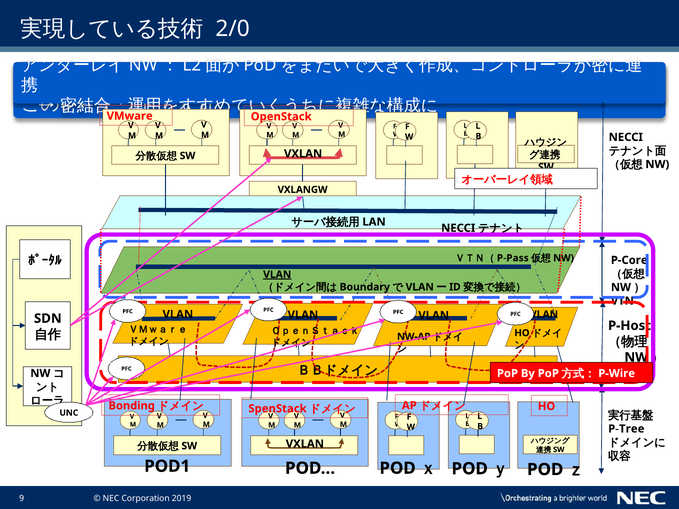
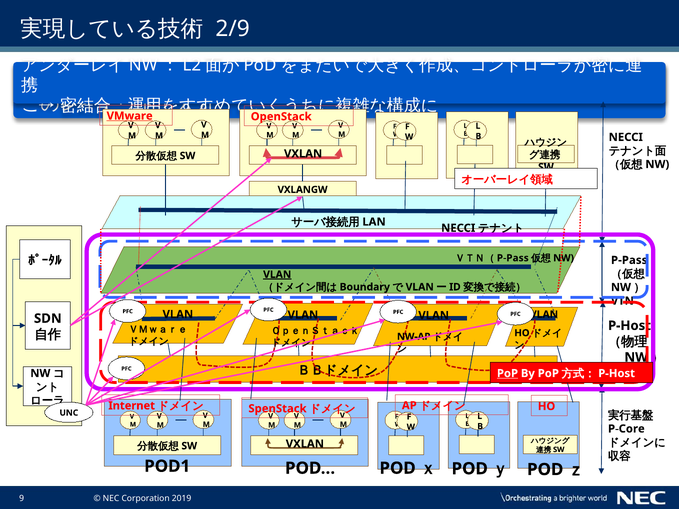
2/0: 2/0 -> 2/9
VMware underline: none -> present
P-Core at (629, 260): P-Core -> P-Pass
PoP at (507, 374) underline: none -> present
P-Wire at (617, 374): P-Wire -> P-Host
Bonding: Bonding -> Internet
P-Tree: P-Tree -> P-Core
